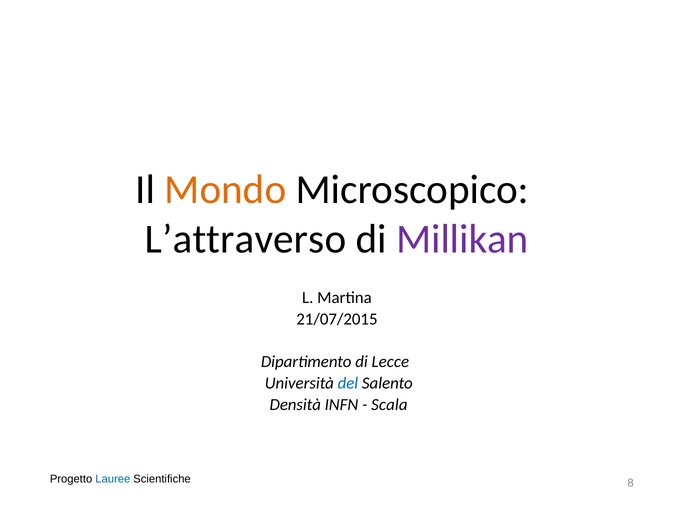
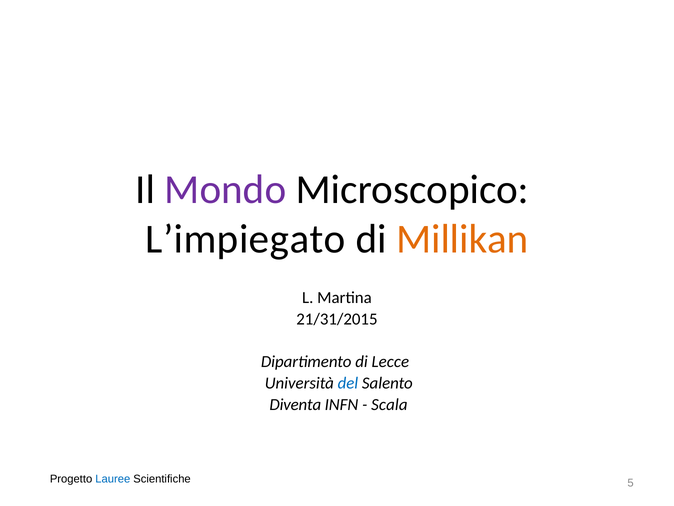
Mondo colour: orange -> purple
L’attraverso: L’attraverso -> L’impiegato
Millikan colour: purple -> orange
21/07/2015: 21/07/2015 -> 21/31/2015
Densità: Densità -> Diventa
8: 8 -> 5
